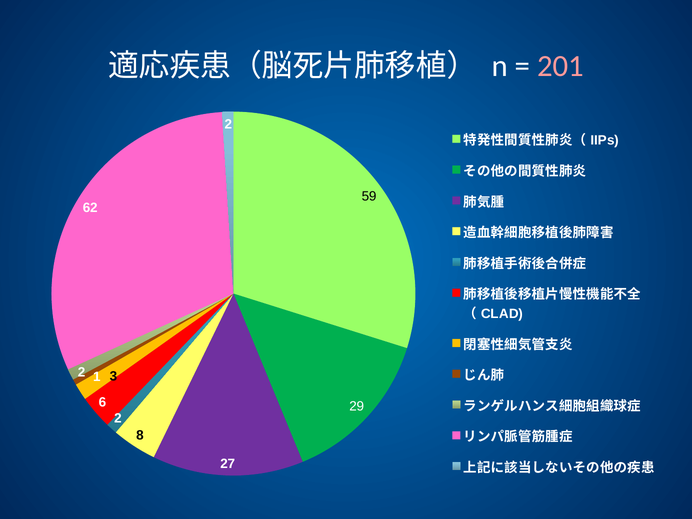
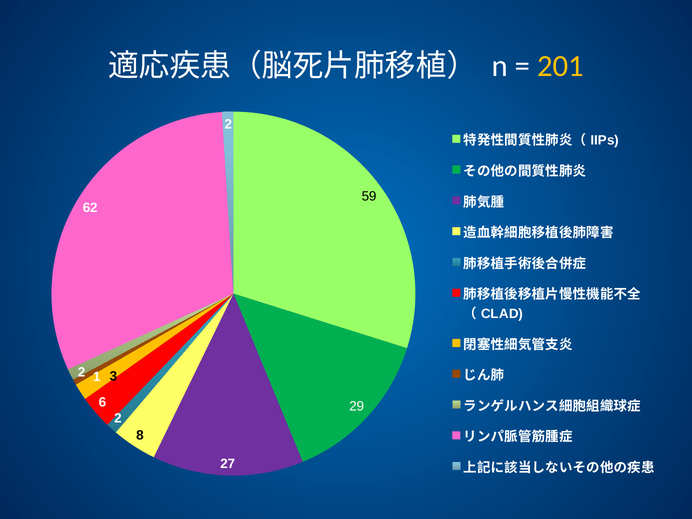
201 colour: pink -> yellow
